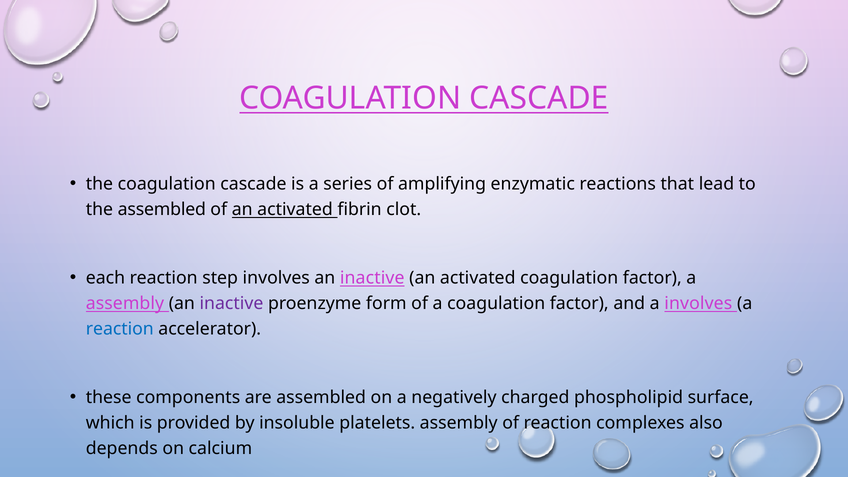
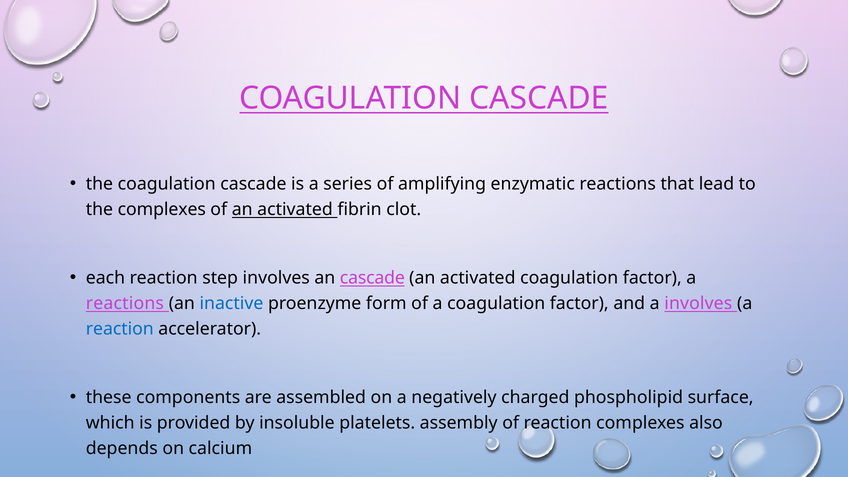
the assembled: assembled -> complexes
involves an inactive: inactive -> cascade
assembly at (125, 303): assembly -> reactions
inactive at (231, 303) colour: purple -> blue
